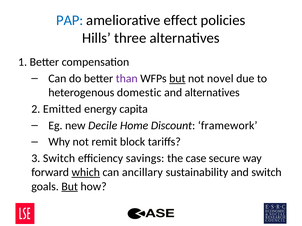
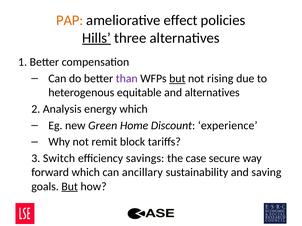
PAP colour: blue -> orange
Hills underline: none -> present
novel: novel -> rising
domestic: domestic -> equitable
Emitted: Emitted -> Analysis
energy capita: capita -> which
Decile: Decile -> Green
framework: framework -> experience
which at (86, 173) underline: present -> none
and switch: switch -> saving
